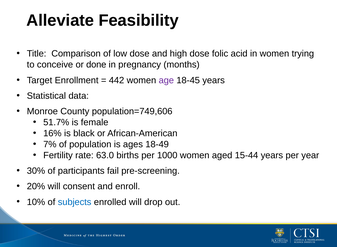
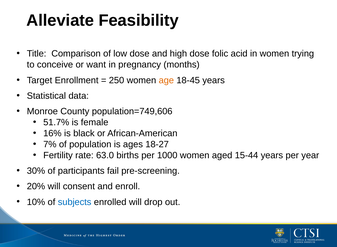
done: done -> want
442: 442 -> 250
age colour: purple -> orange
18-49: 18-49 -> 18-27
